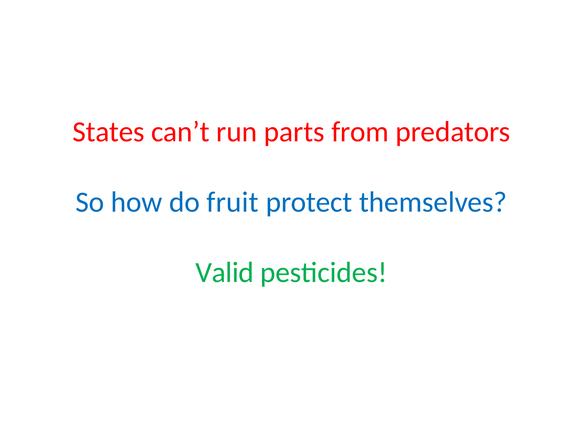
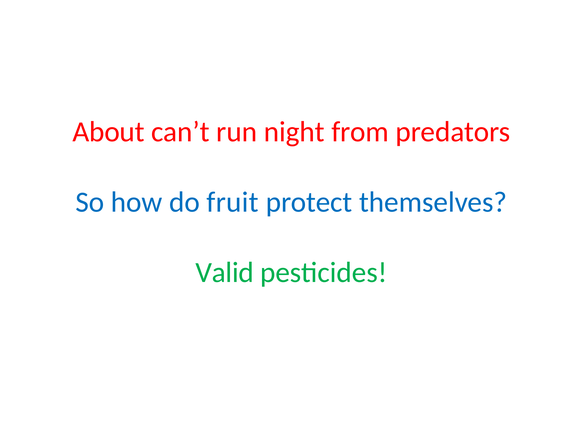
States: States -> About
parts: parts -> night
